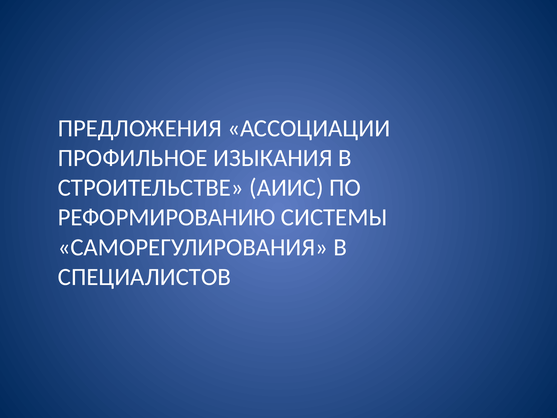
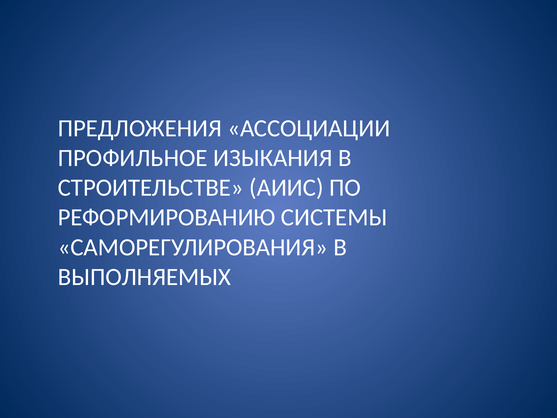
СПЕЦИАЛИСТОВ: СПЕЦИАЛИСТОВ -> ВЫПОЛНЯЕМЫХ
